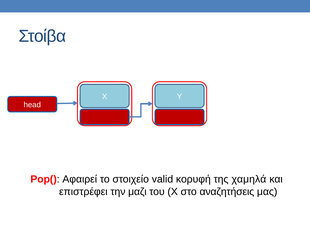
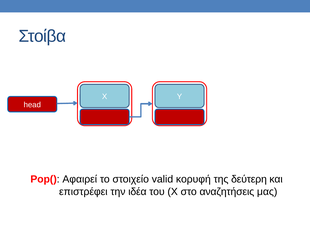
χαμηλά: χαμηλά -> δεύτερη
μαζι: μαζι -> ιδέα
